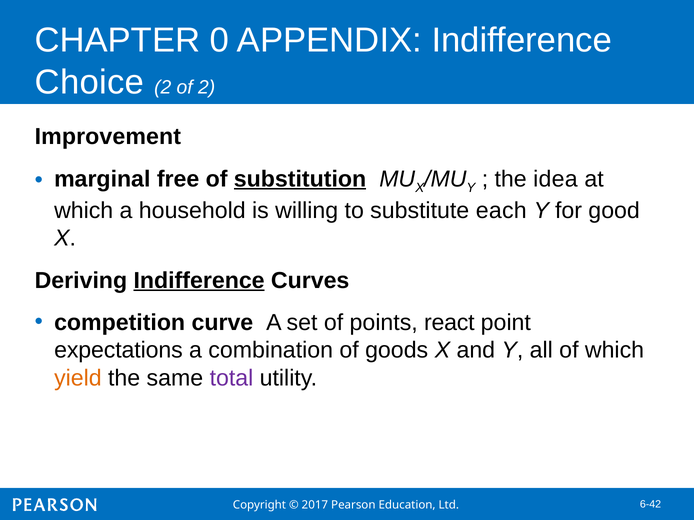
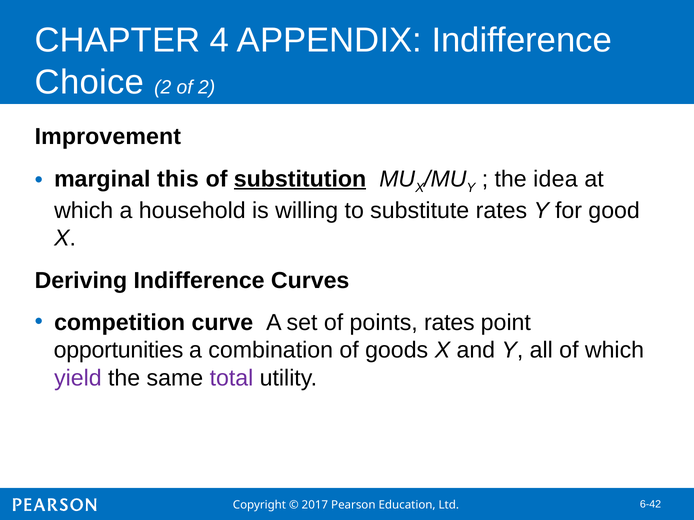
0: 0 -> 4
free: free -> this
substitute each: each -> rates
Indifference at (199, 281) underline: present -> none
points react: react -> rates
expectations: expectations -> opportunities
yield colour: orange -> purple
